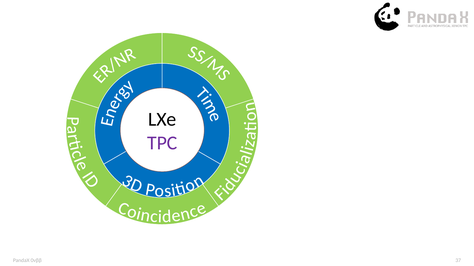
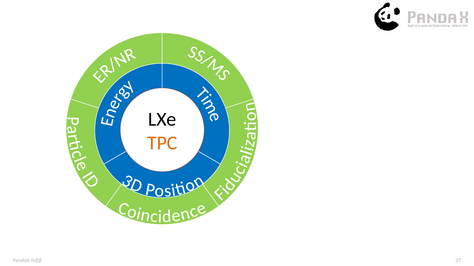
TPC colour: purple -> orange
